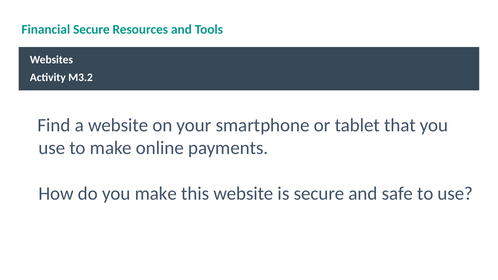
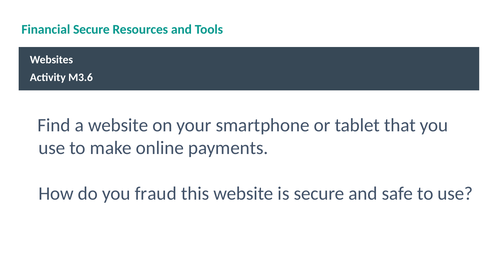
M3.2: M3.2 -> M3.6
you make: make -> fraud
